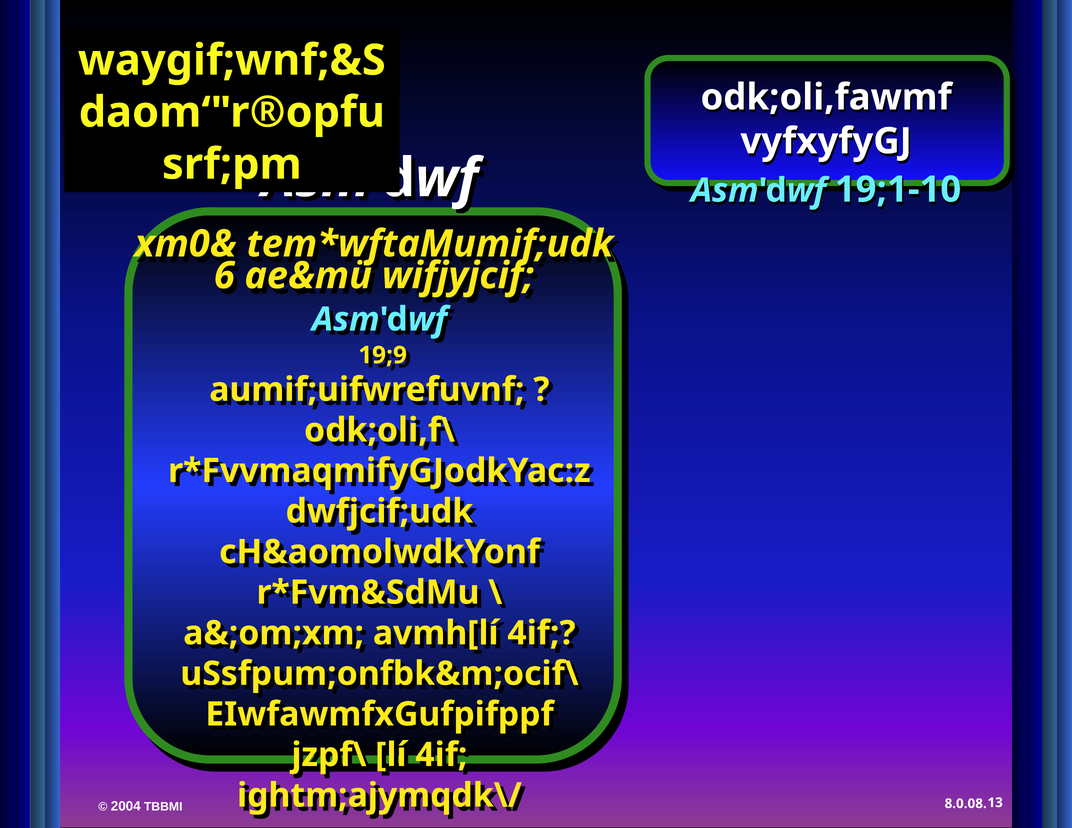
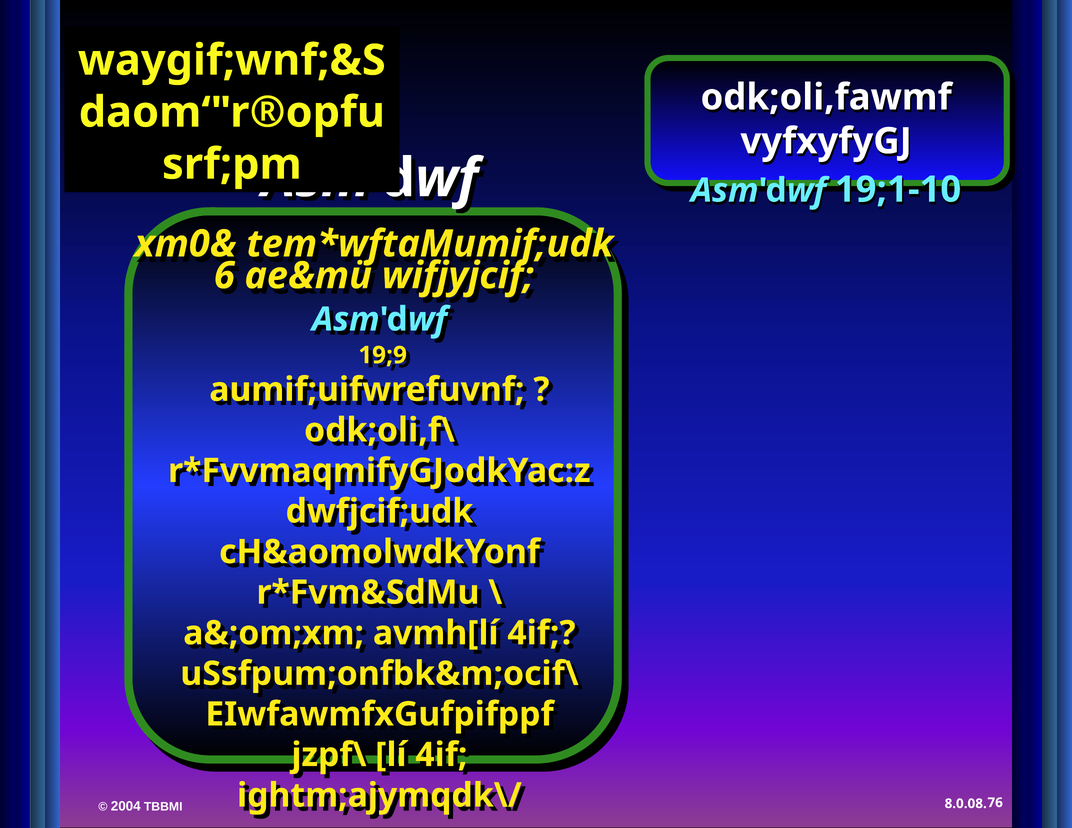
13: 13 -> 76
